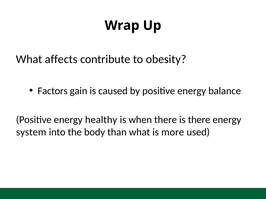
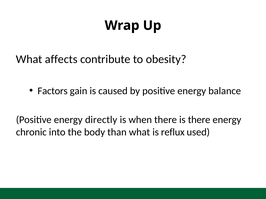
healthy: healthy -> directly
system: system -> chronic
more: more -> reflux
